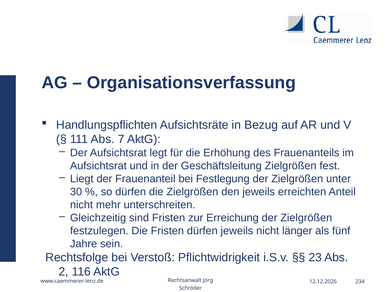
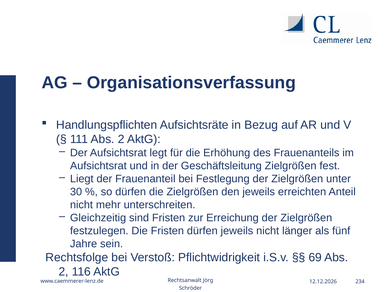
111 Abs 7: 7 -> 2
23: 23 -> 69
